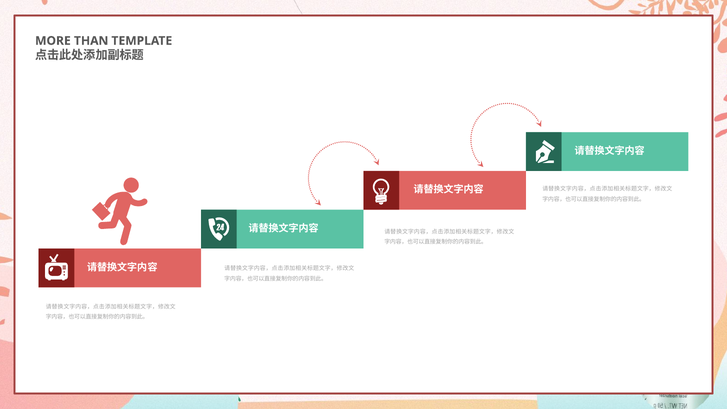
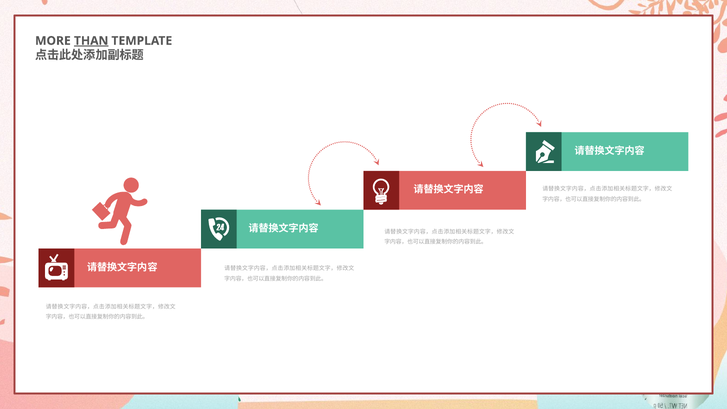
THAN underline: none -> present
